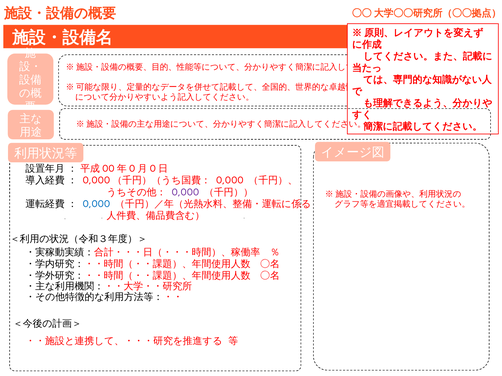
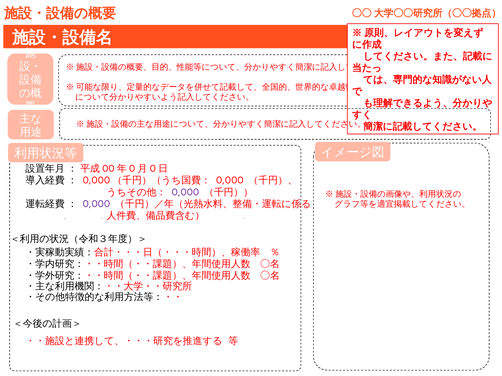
0,000 at (96, 204) colour: blue -> purple
